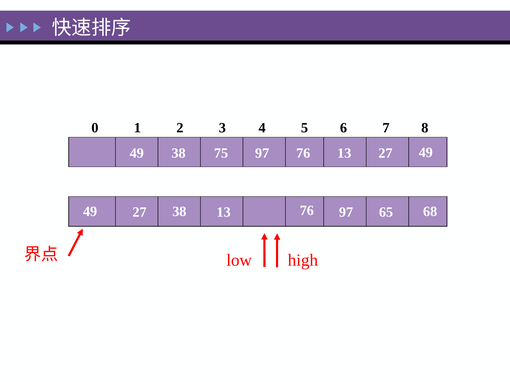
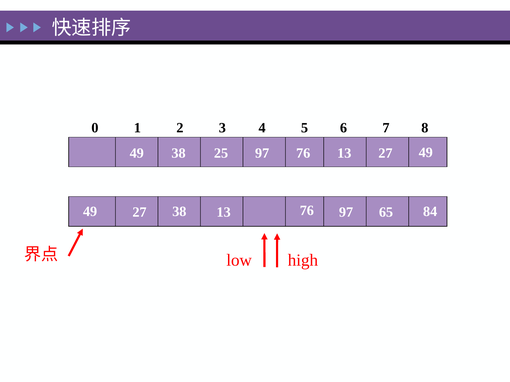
75: 75 -> 25
68: 68 -> 84
